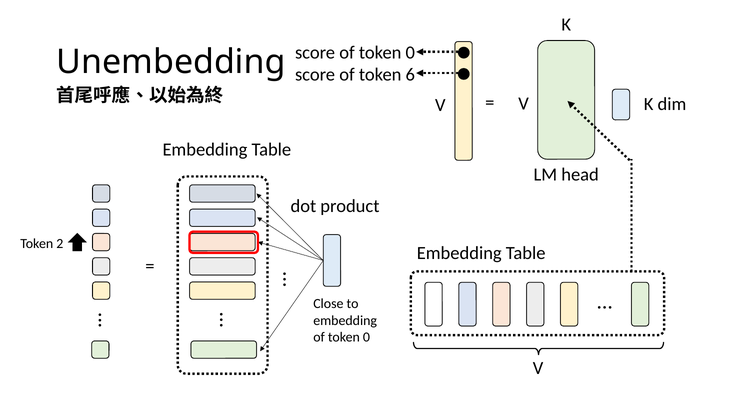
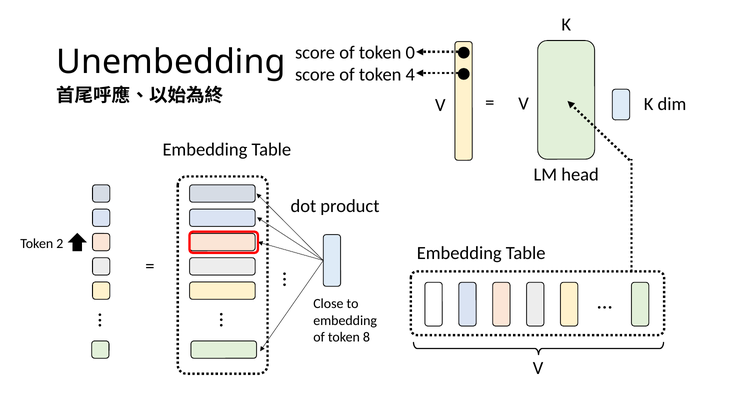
6: 6 -> 4
0 at (367, 337): 0 -> 8
